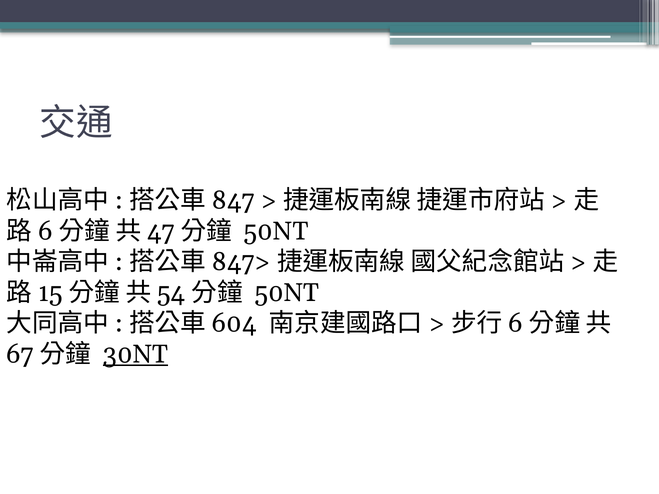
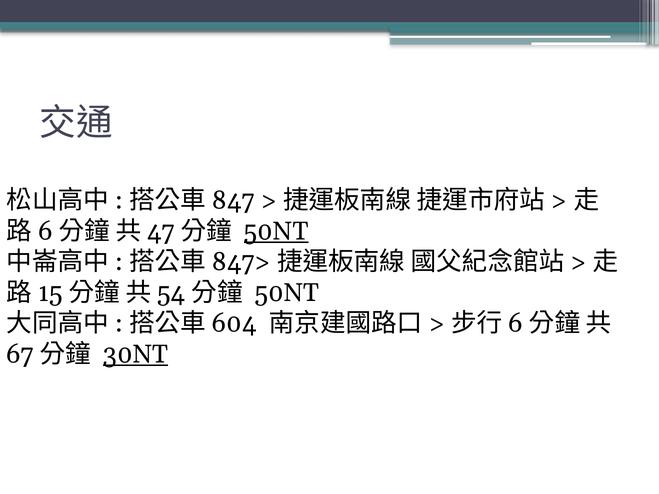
50NT at (276, 231) underline: none -> present
